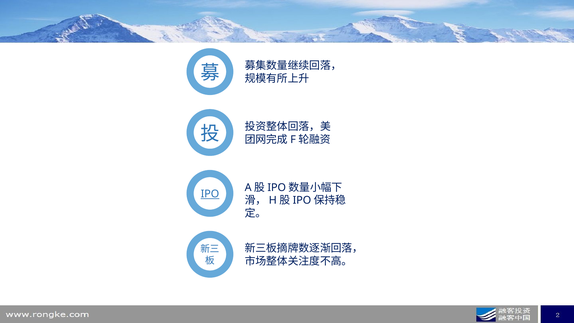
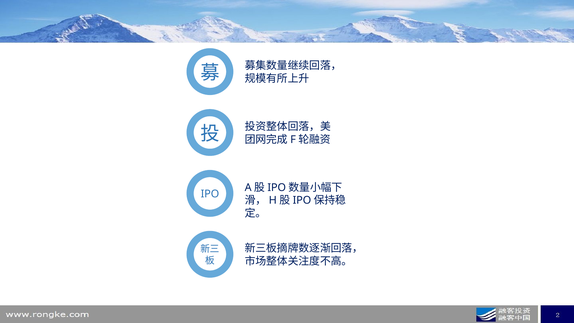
IPO underline: present -> none
